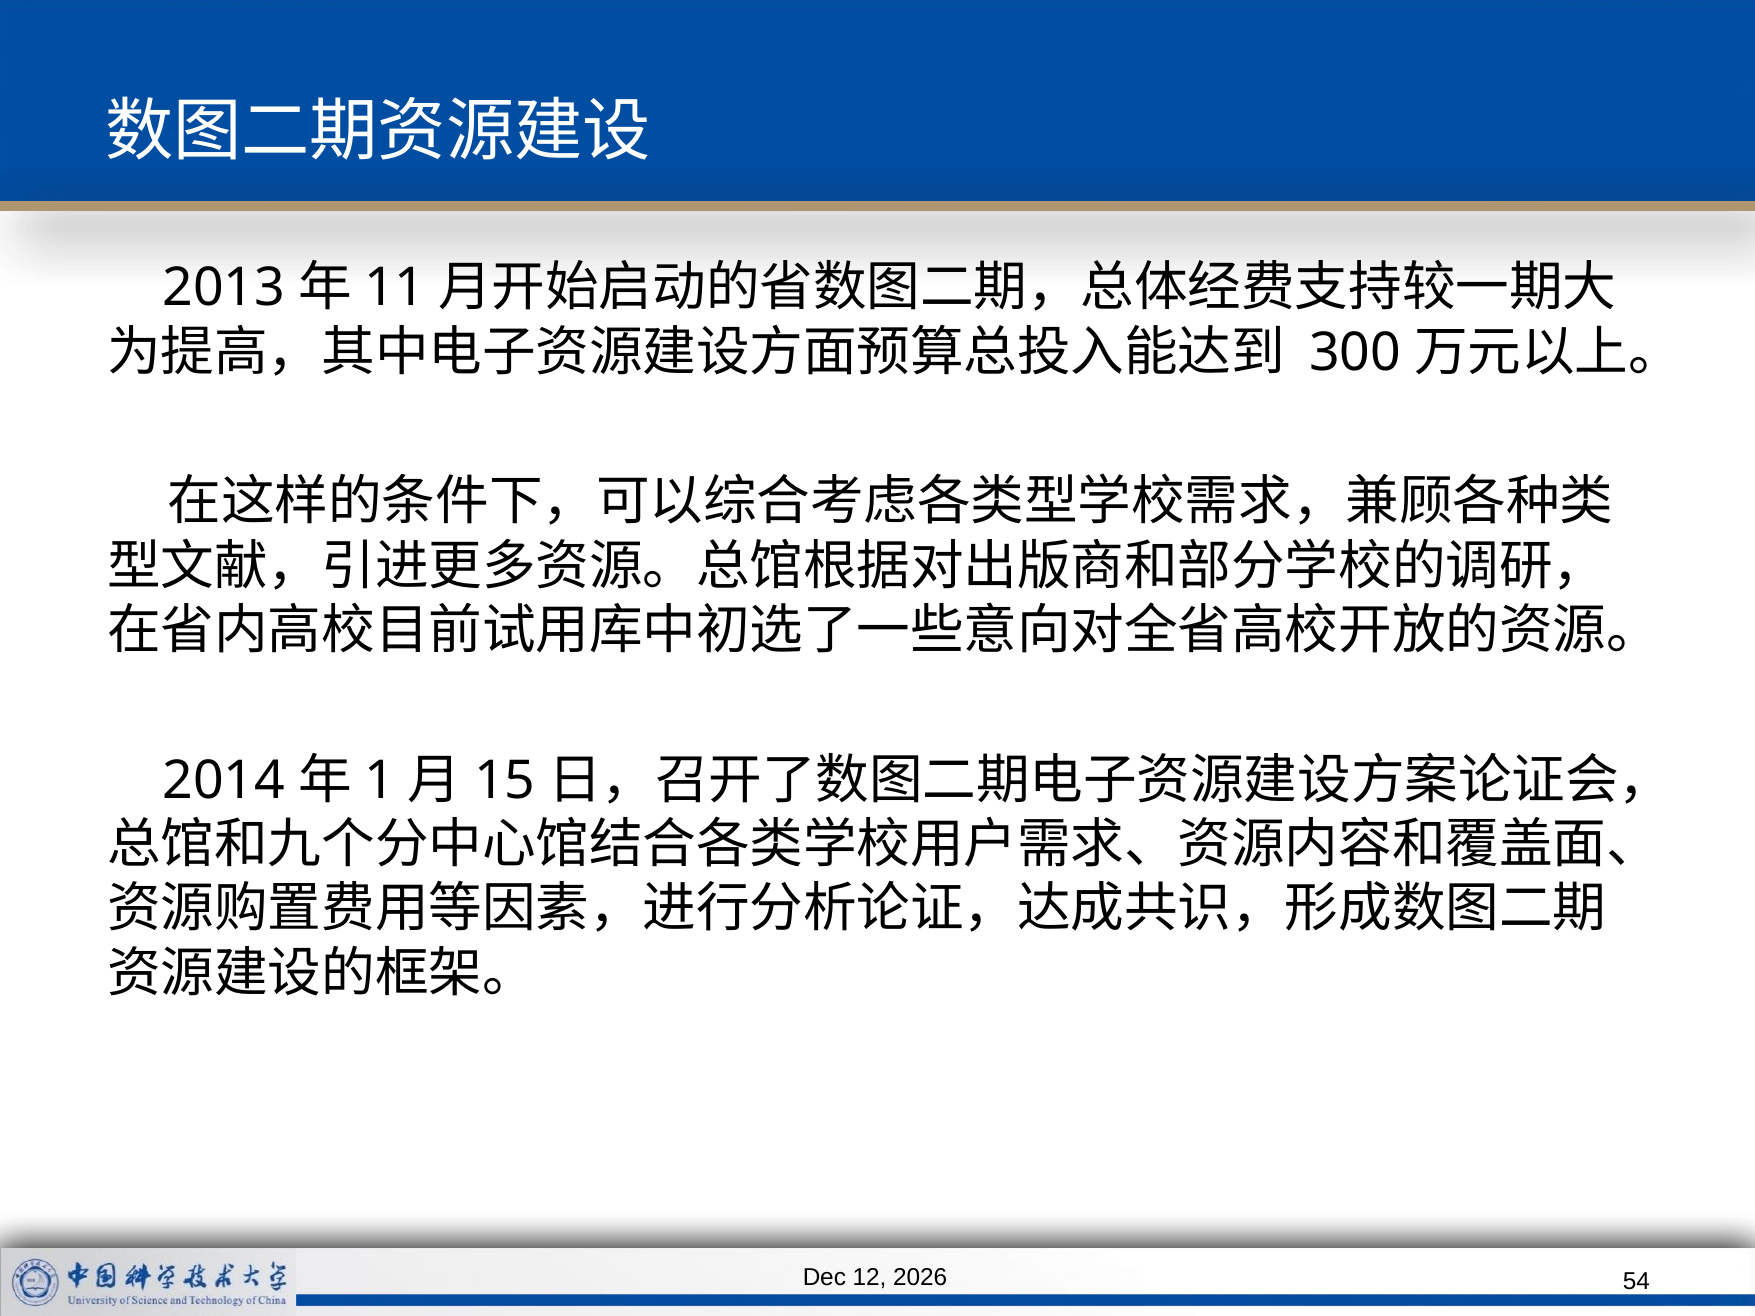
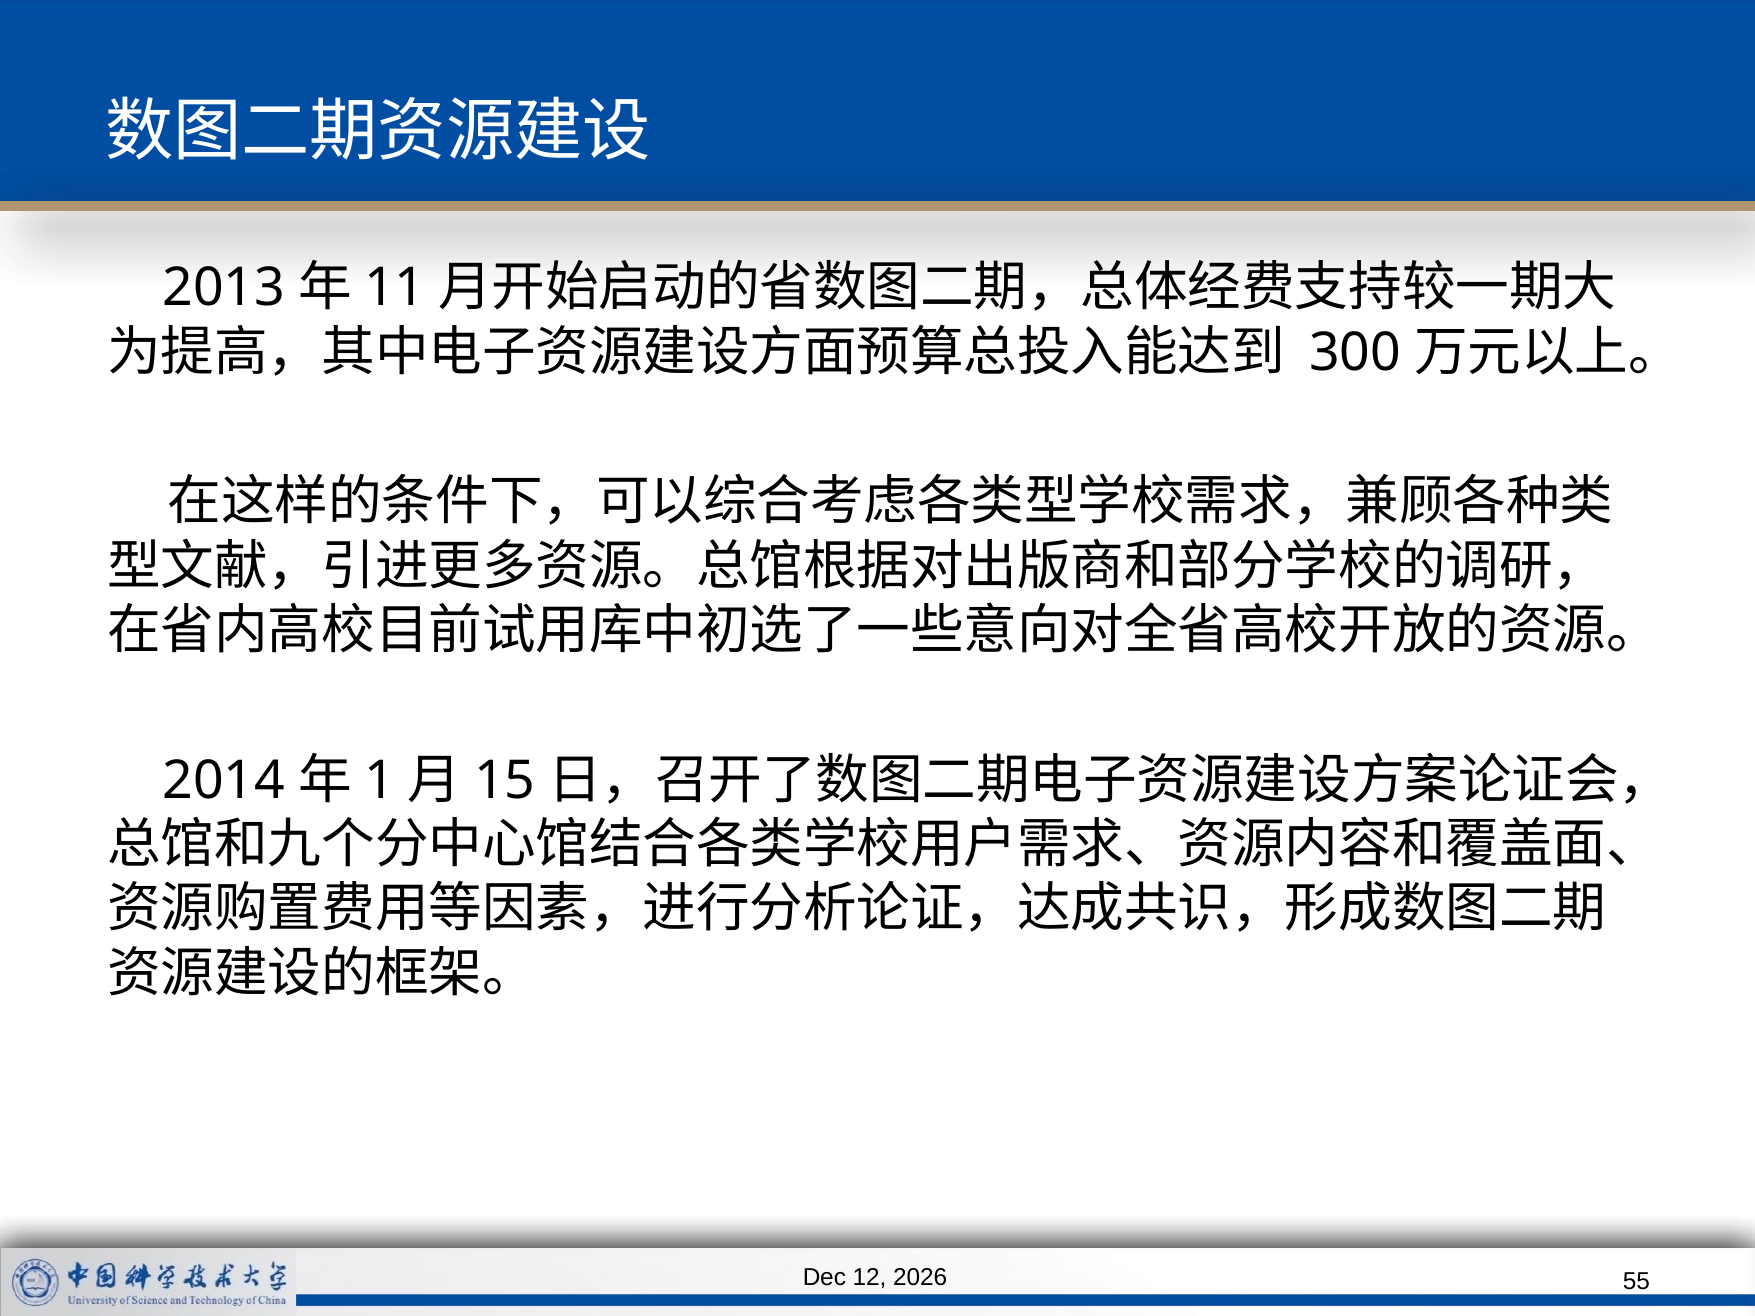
54: 54 -> 55
